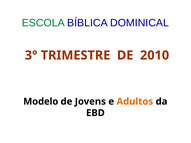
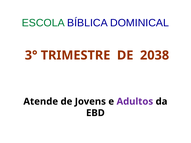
2010: 2010 -> 2038
Modelo: Modelo -> Atende
Adultos colour: orange -> purple
